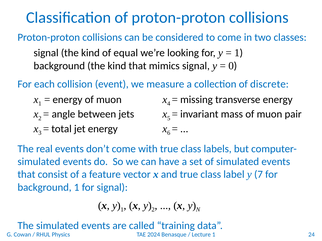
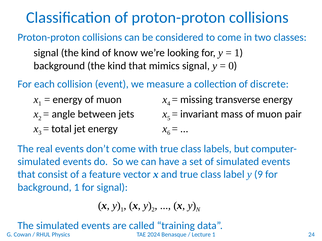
equal: equal -> know
7: 7 -> 9
